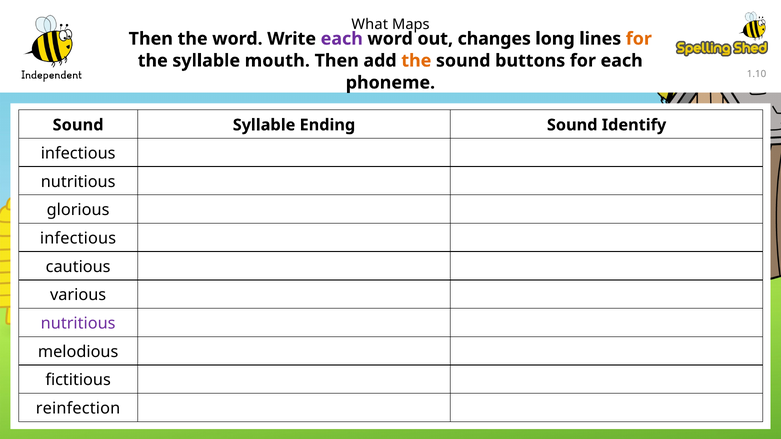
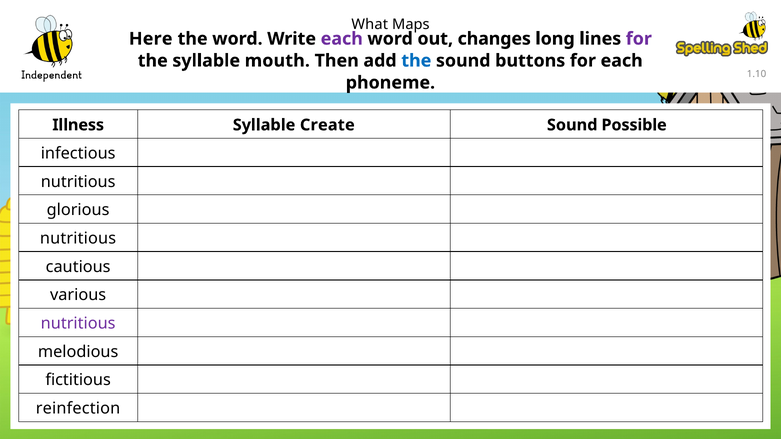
Then at (151, 39): Then -> Here
for at (639, 39) colour: orange -> purple
the at (416, 61) colour: orange -> blue
Sound at (78, 125): Sound -> Illness
Ending: Ending -> Create
Identify: Identify -> Possible
infectious at (78, 239): infectious -> nutritious
